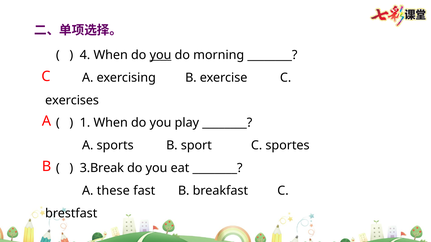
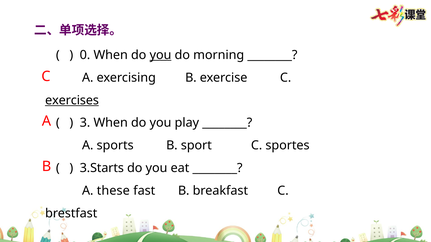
4: 4 -> 0
exercises underline: none -> present
1: 1 -> 3
3.Break: 3.Break -> 3.Starts
